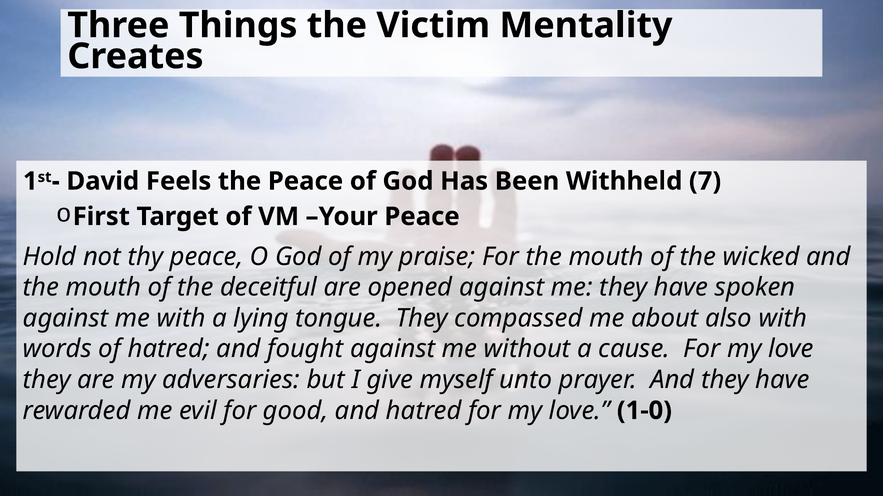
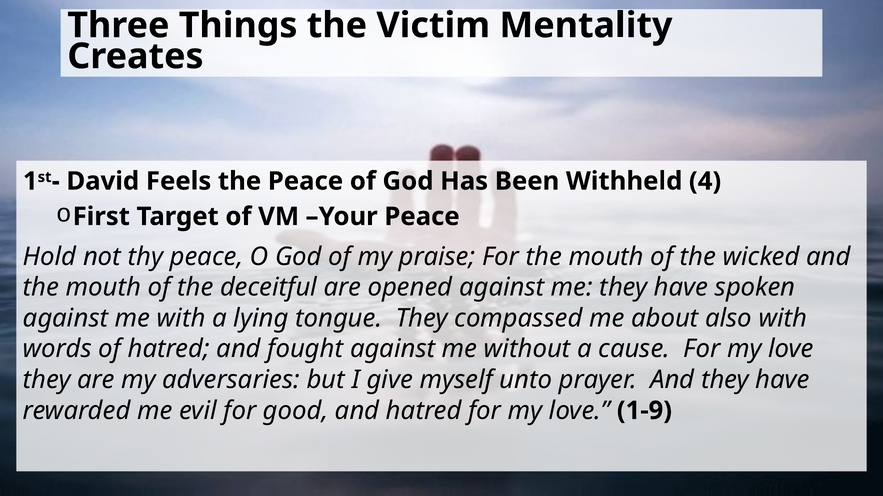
7: 7 -> 4
1-0: 1-0 -> 1-9
